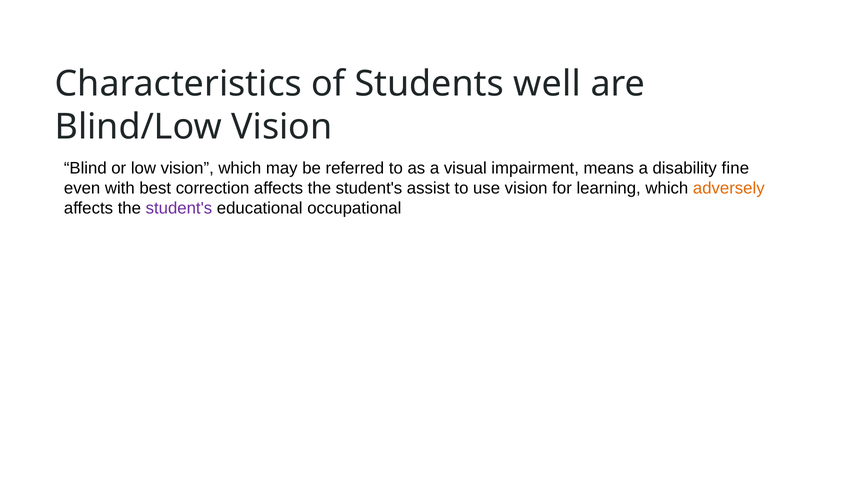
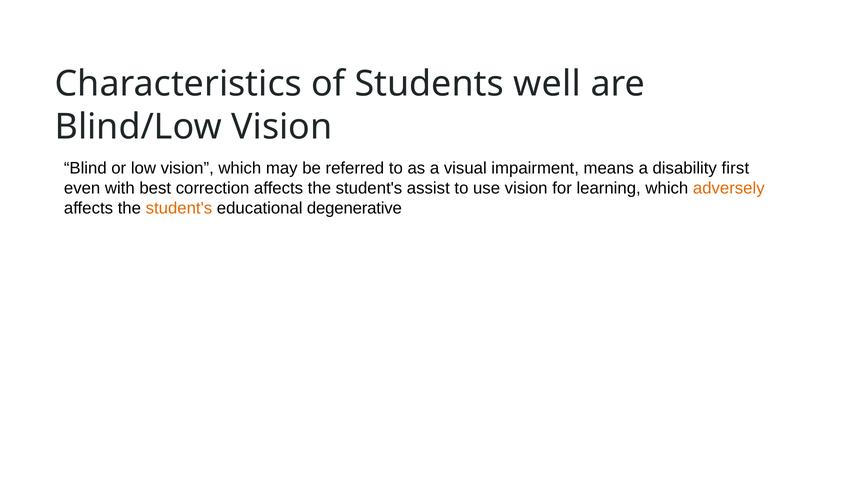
fine: fine -> first
student's at (179, 208) colour: purple -> orange
occupational: occupational -> degenerative
